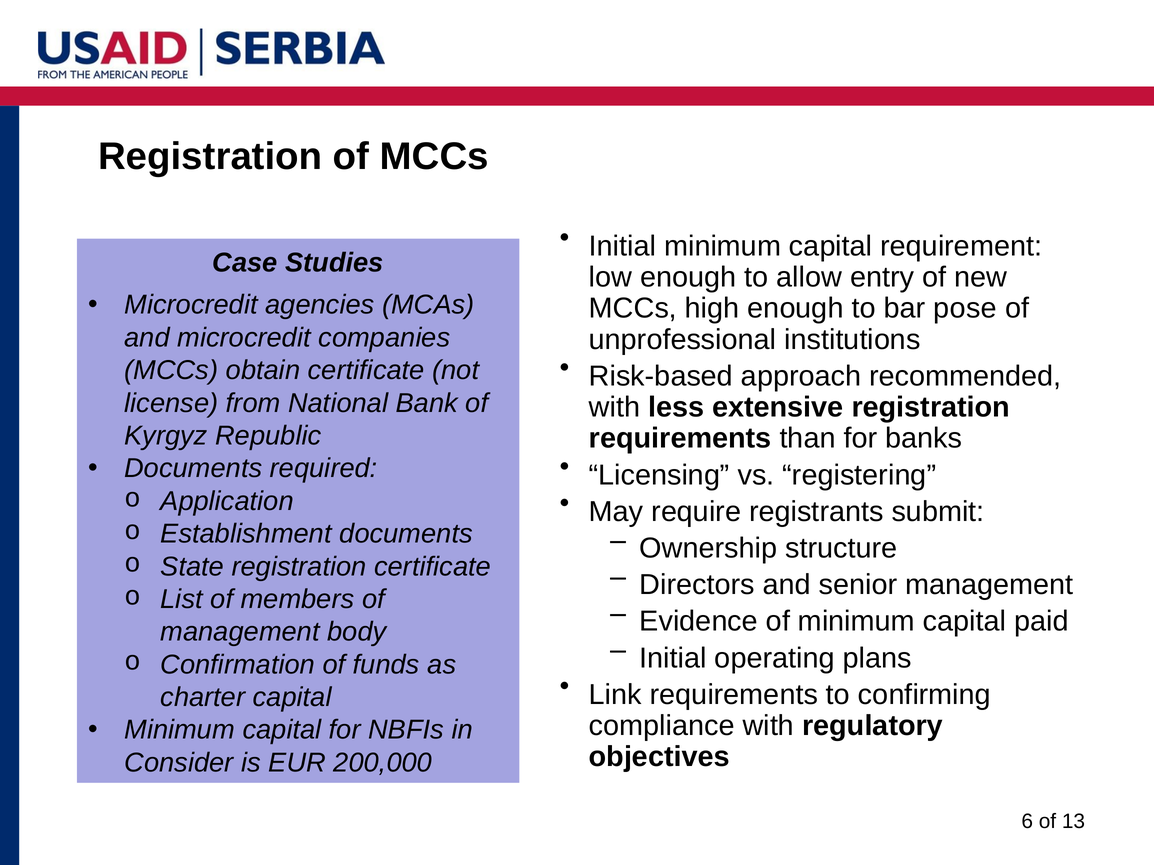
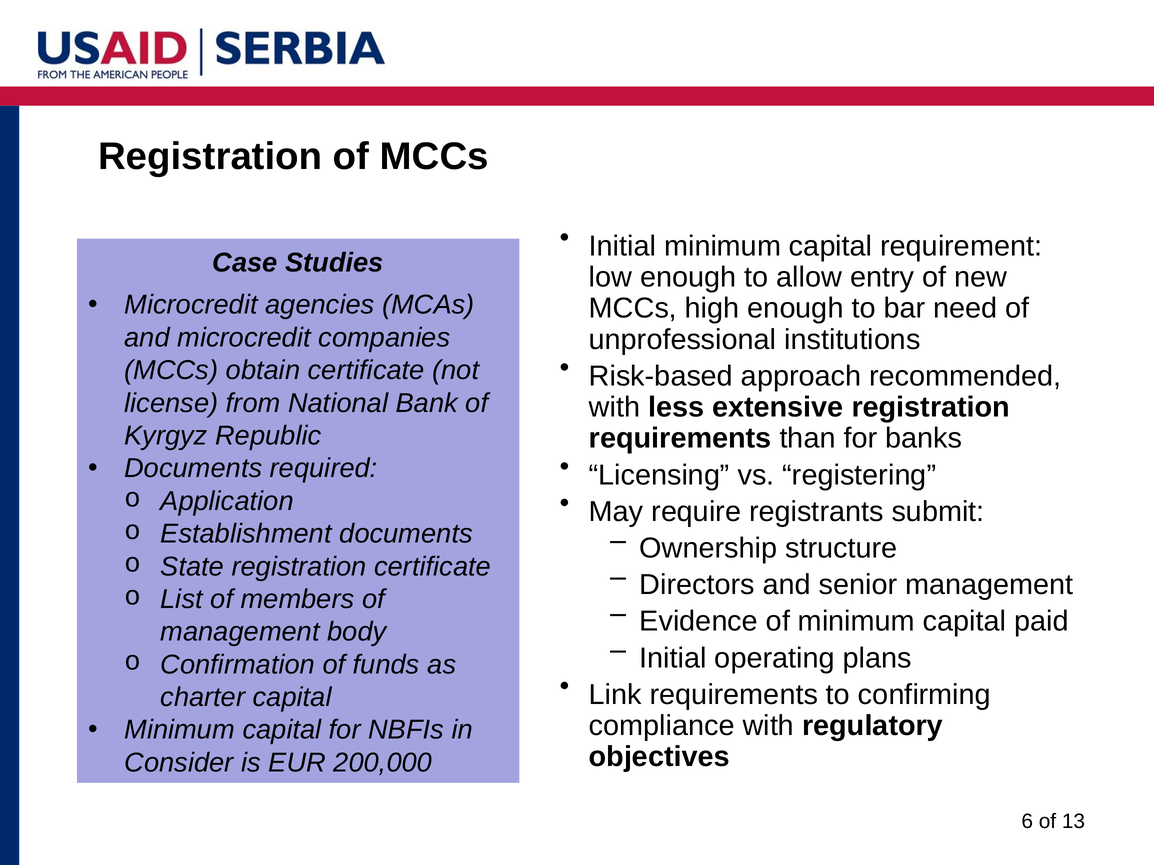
pose: pose -> need
